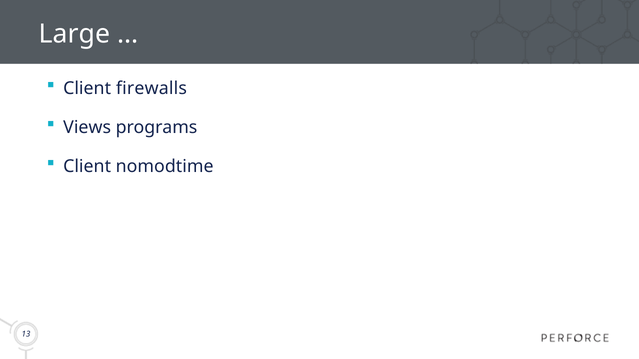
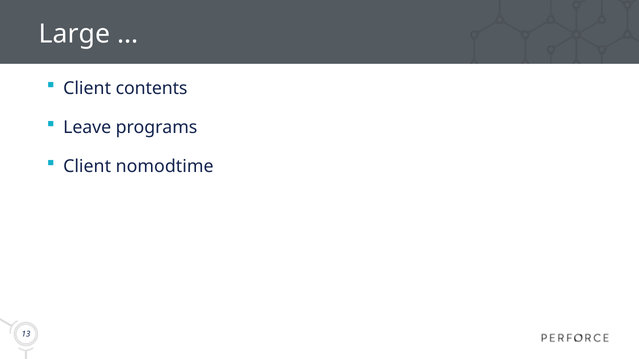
firewalls: firewalls -> contents
Views: Views -> Leave
